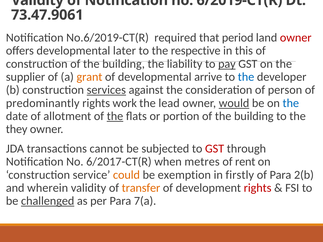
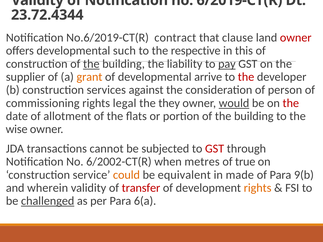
73.47.9061: 73.47.9061 -> 23.72.4344
required: required -> contract
period: period -> clause
later: later -> such
the at (91, 64) underline: none -> present
the at (246, 77) colour: blue -> red
services underline: present -> none
predominantly: predominantly -> commissioning
work: work -> legal
lead: lead -> they
the at (291, 103) colour: blue -> red
the at (115, 116) underline: present -> none
they: they -> wise
6/2017-CT(R: 6/2017-CT(R -> 6/2002-CT(R
rent: rent -> true
exemption: exemption -> equivalent
firstly: firstly -> made
2(b: 2(b -> 9(b
transfer colour: orange -> red
rights at (258, 188) colour: red -> orange
7(a: 7(a -> 6(a
